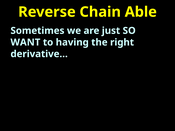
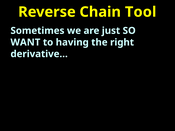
Able: Able -> Tool
